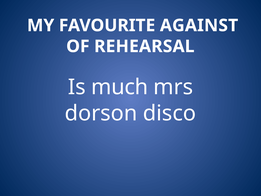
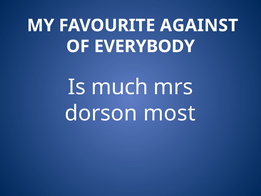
REHEARSAL: REHEARSAL -> EVERYBODY
disco: disco -> most
